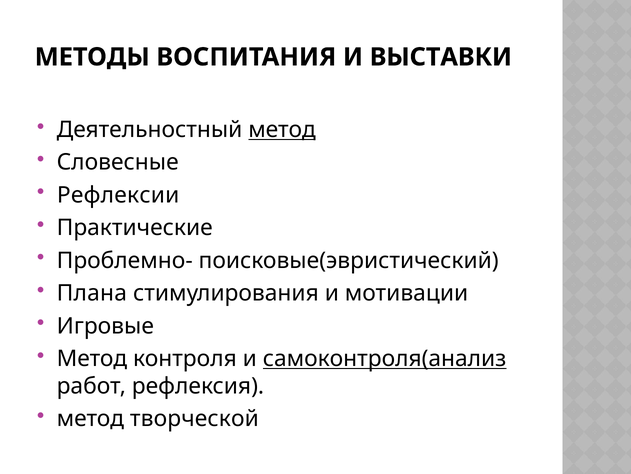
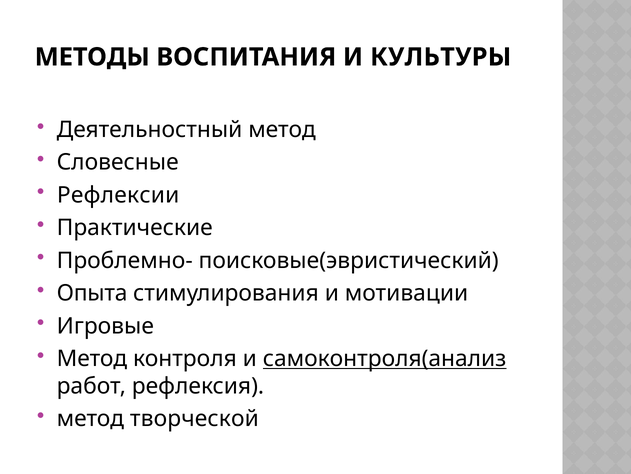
ВЫСТАВКИ: ВЫСТАВКИ -> КУЛЬТУРЫ
метод at (282, 129) underline: present -> none
Плана: Плана -> Опыта
